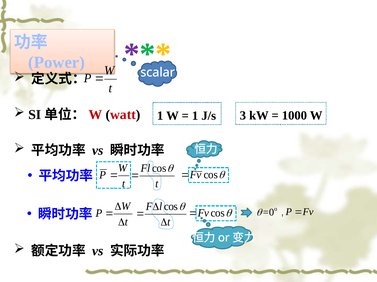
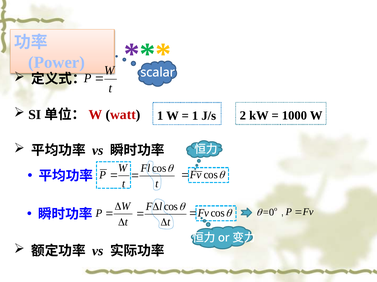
3: 3 -> 2
